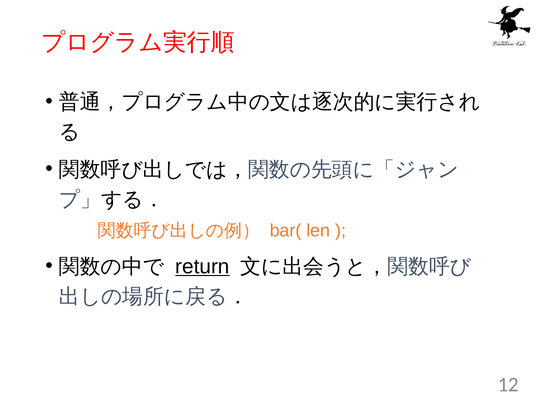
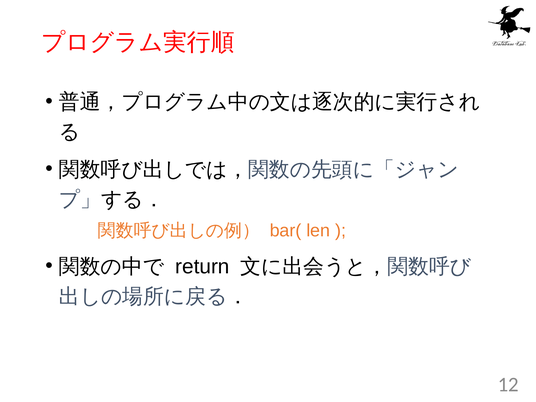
return underline: present -> none
